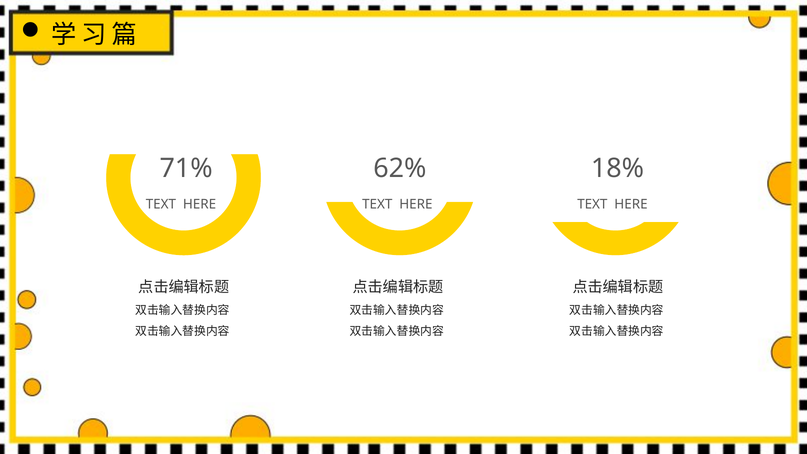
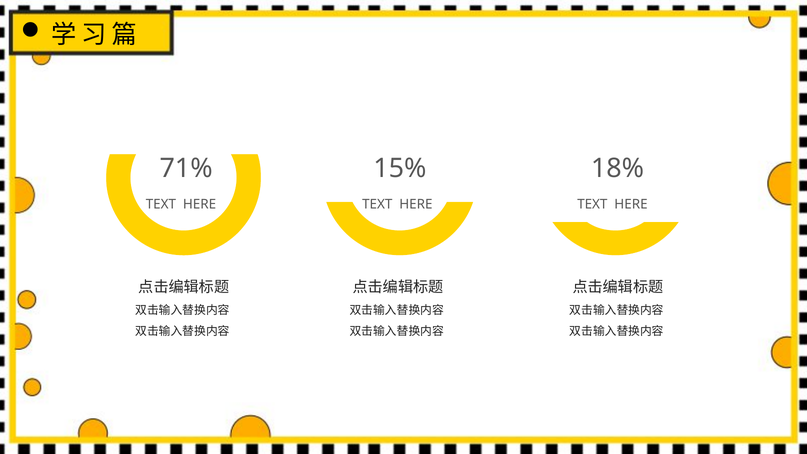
62%: 62% -> 15%
